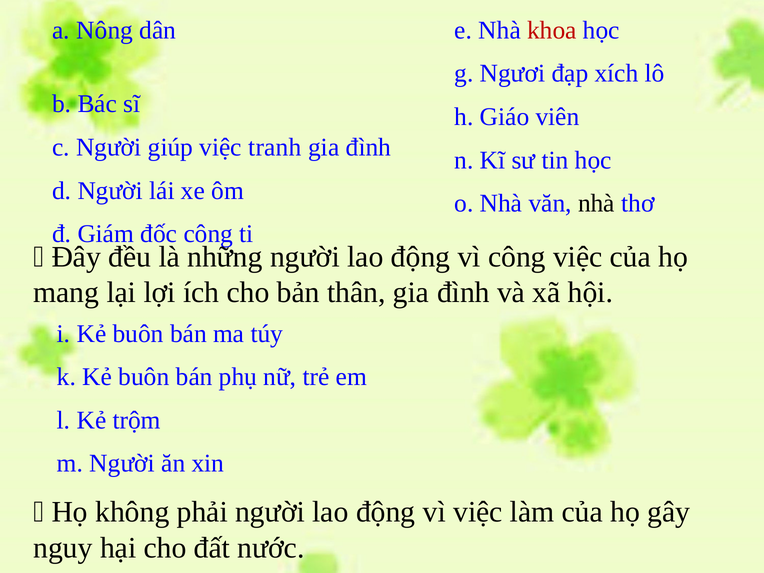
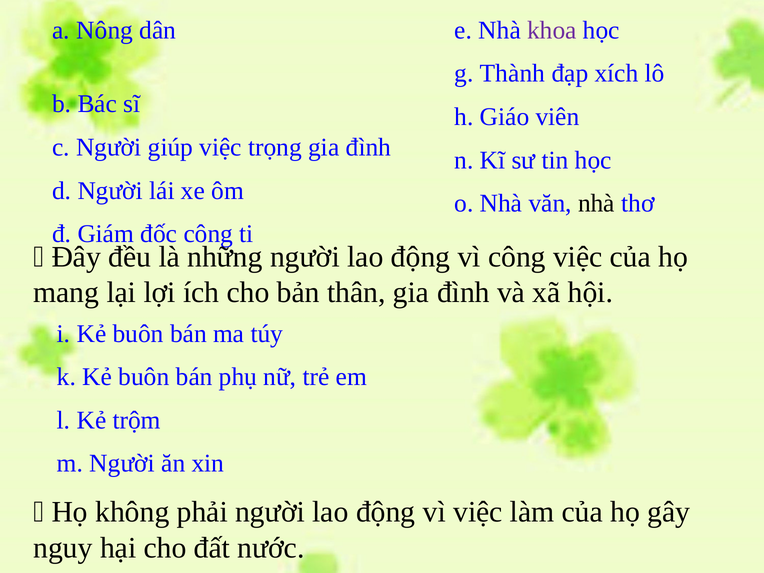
khoa colour: red -> purple
Ngươi: Ngươi -> Thành
tranh: tranh -> trọng
